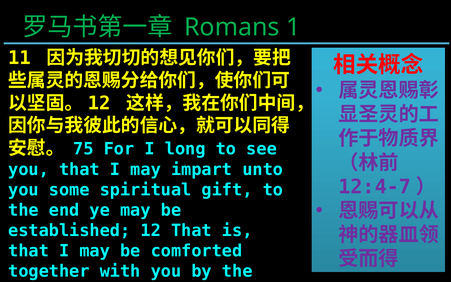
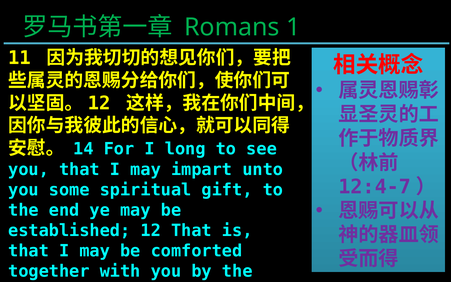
75: 75 -> 14
